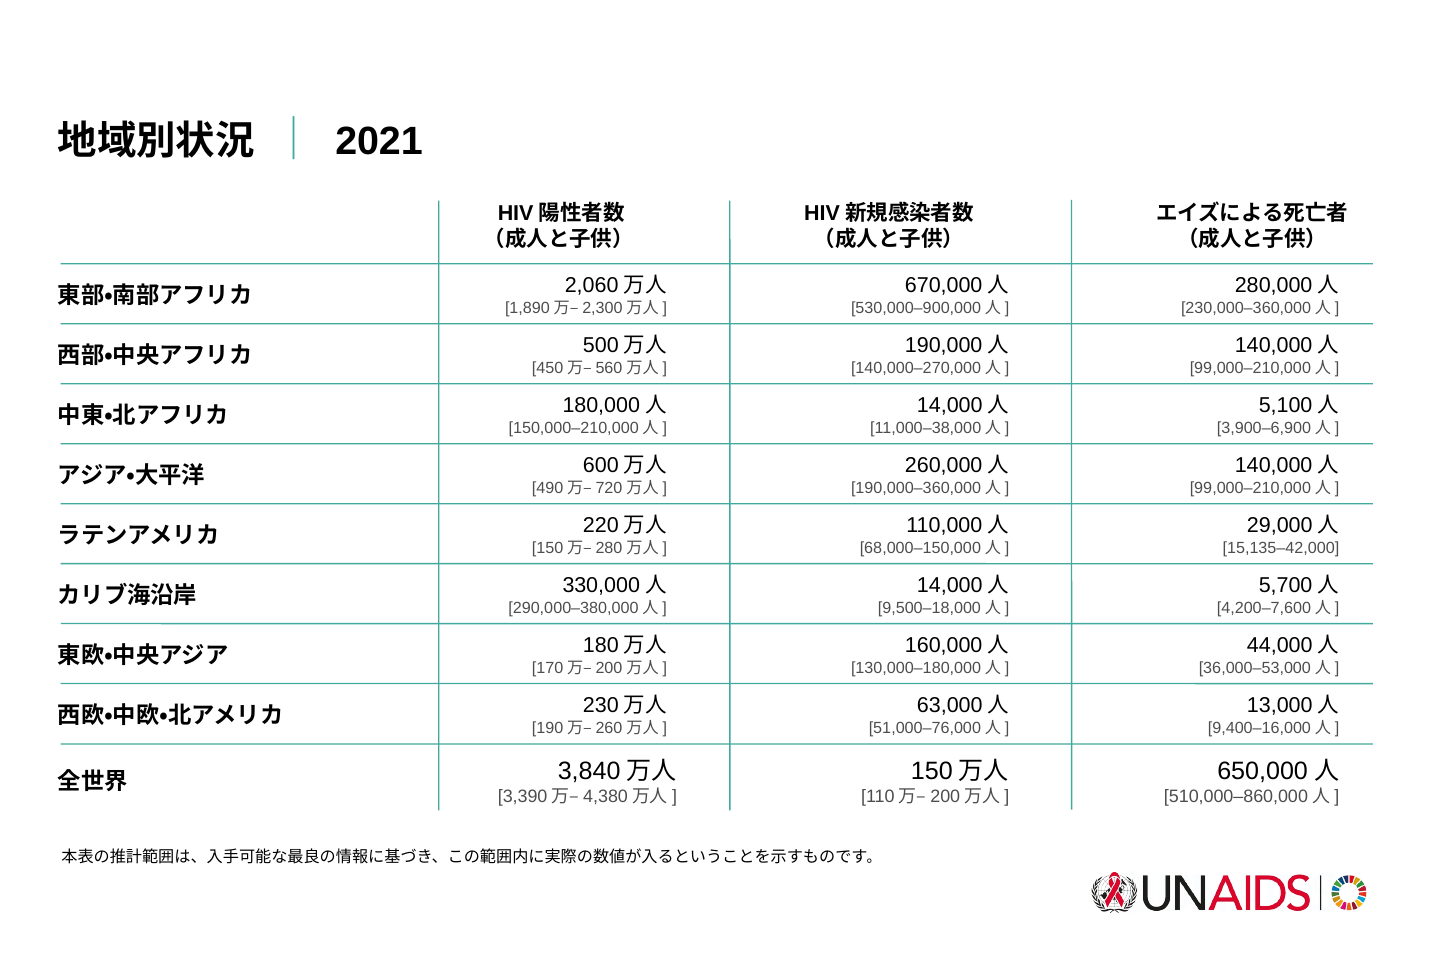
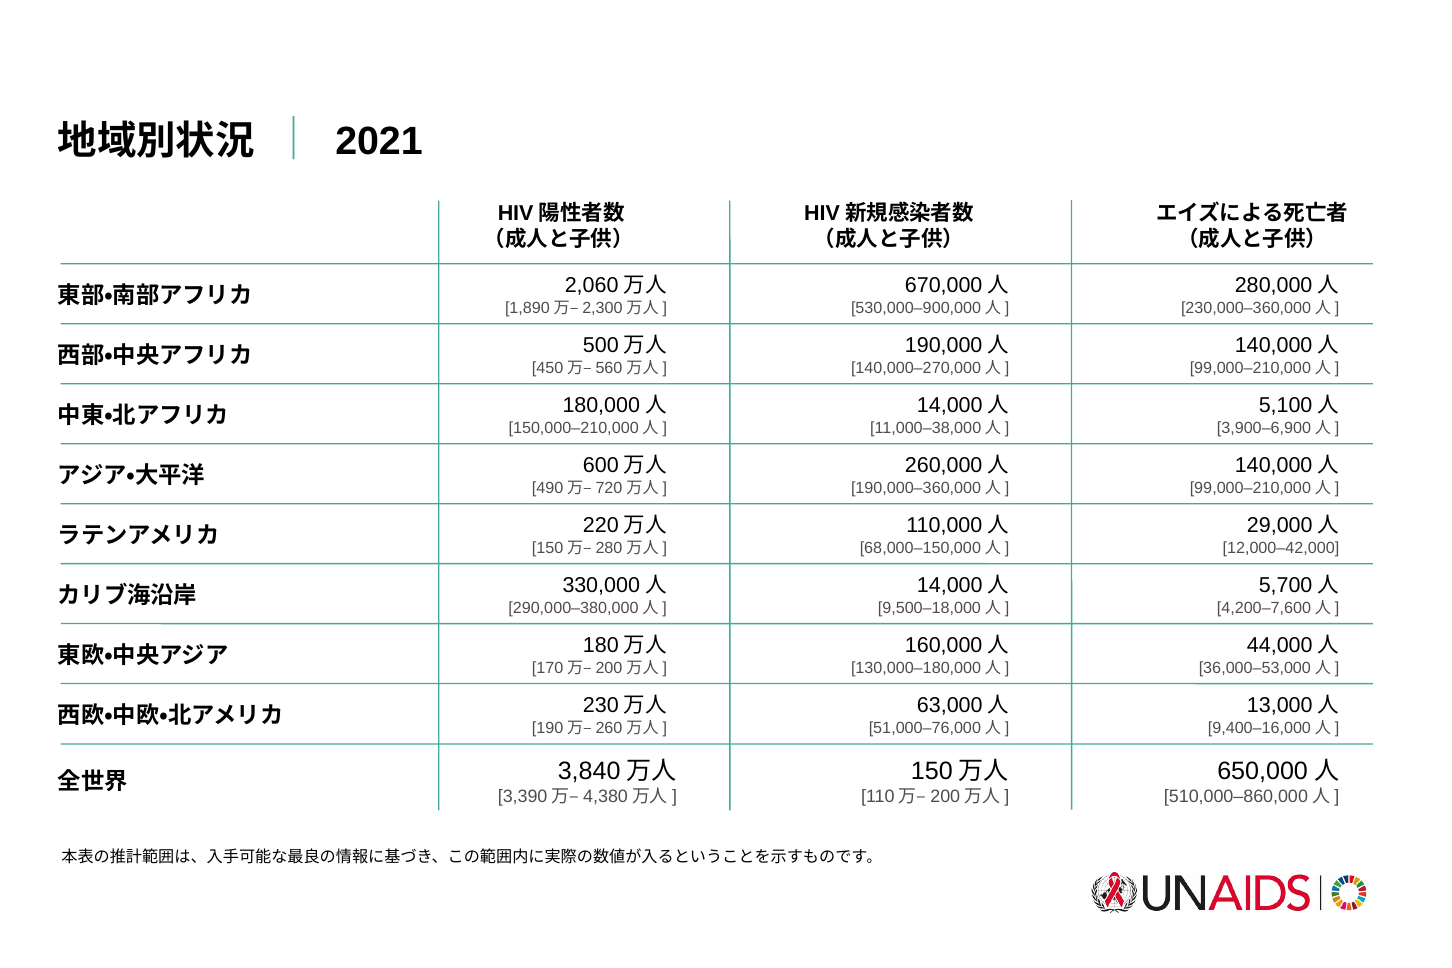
15,135–42,000: 15,135–42,000 -> 12,000–42,000
